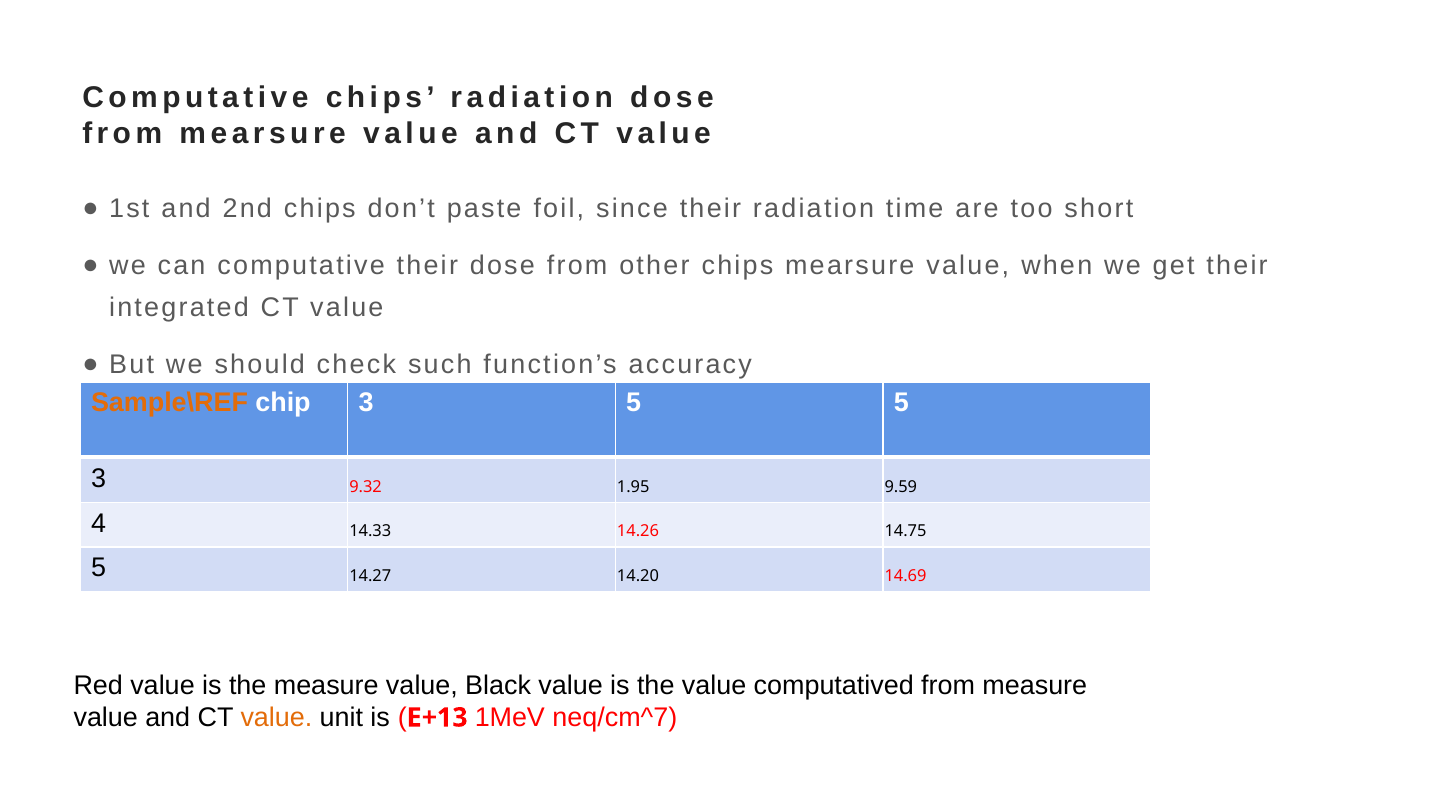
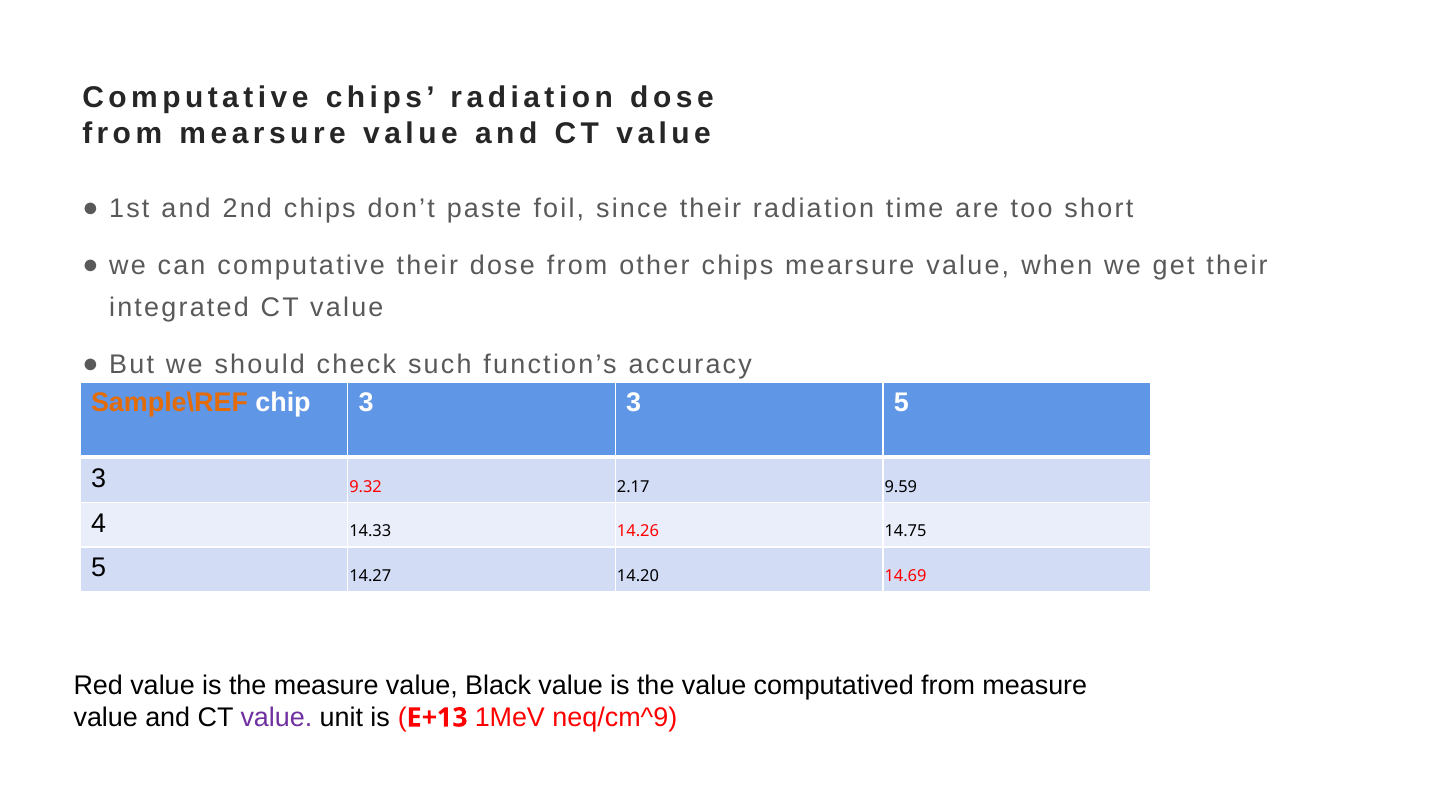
3 5: 5 -> 3
1.95: 1.95 -> 2.17
value at (276, 717) colour: orange -> purple
neq/cm^7: neq/cm^7 -> neq/cm^9
